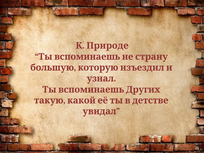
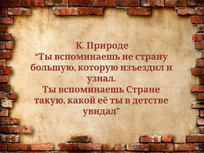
Других: Других -> Стране
